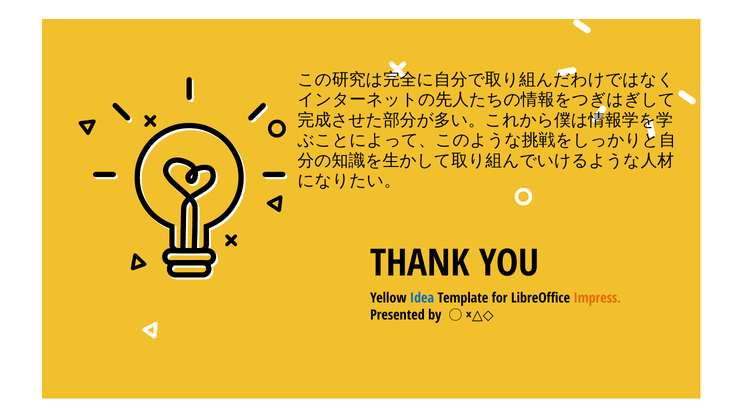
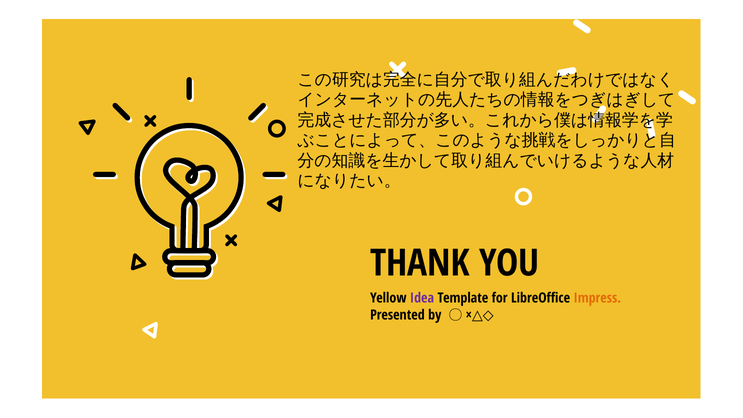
Idea colour: blue -> purple
